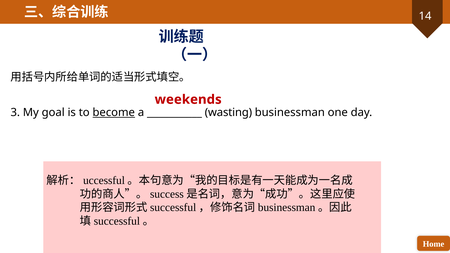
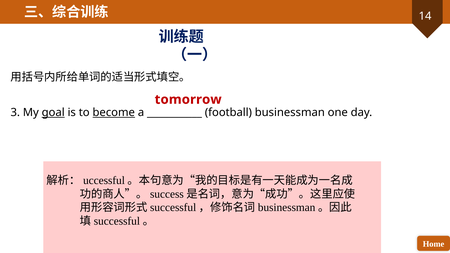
weekends: weekends -> tomorrow
goal underline: none -> present
wasting: wasting -> football
